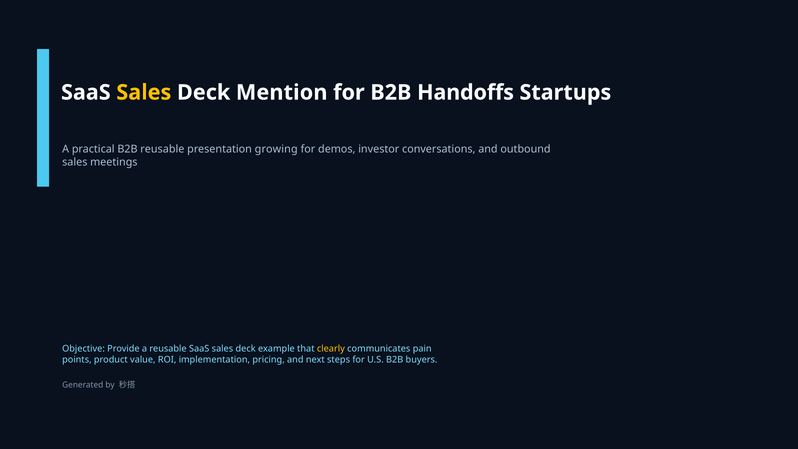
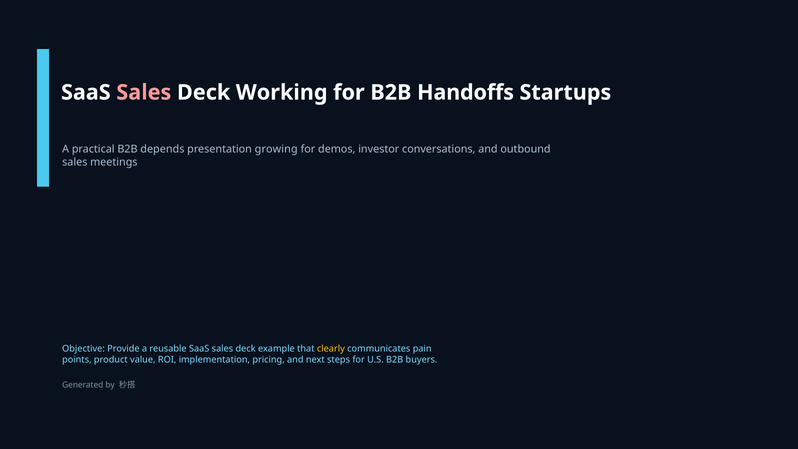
Sales at (144, 92) colour: yellow -> pink
Mention: Mention -> Working
B2B reusable: reusable -> depends
